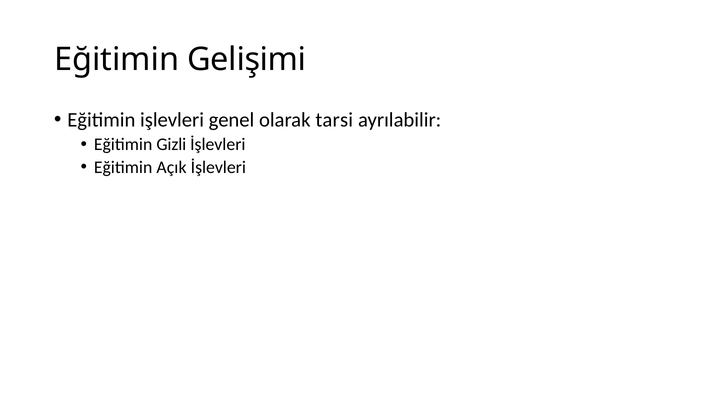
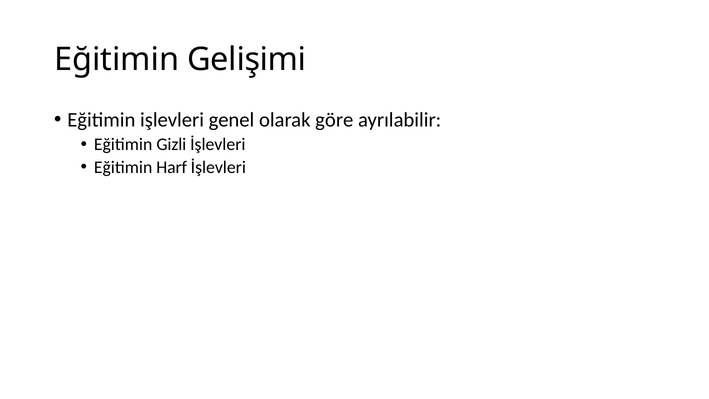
tarsi: tarsi -> göre
Açık: Açık -> Harf
